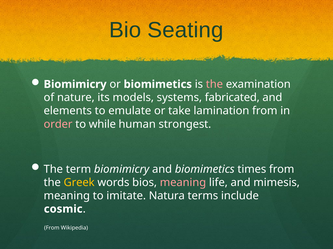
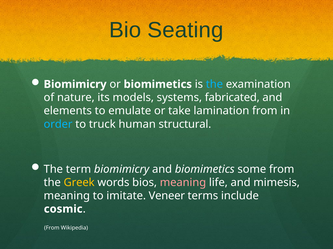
the at (214, 85) colour: pink -> light blue
order colour: pink -> light blue
while: while -> truck
strongest: strongest -> structural
times: times -> some
Natura: Natura -> Veneer
